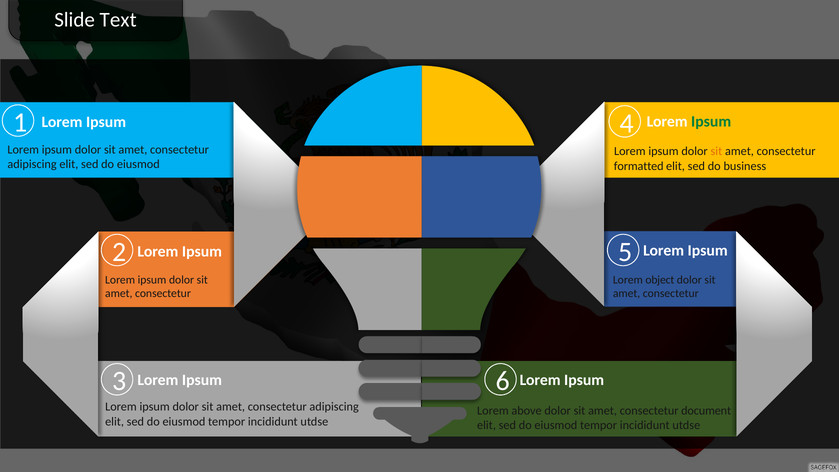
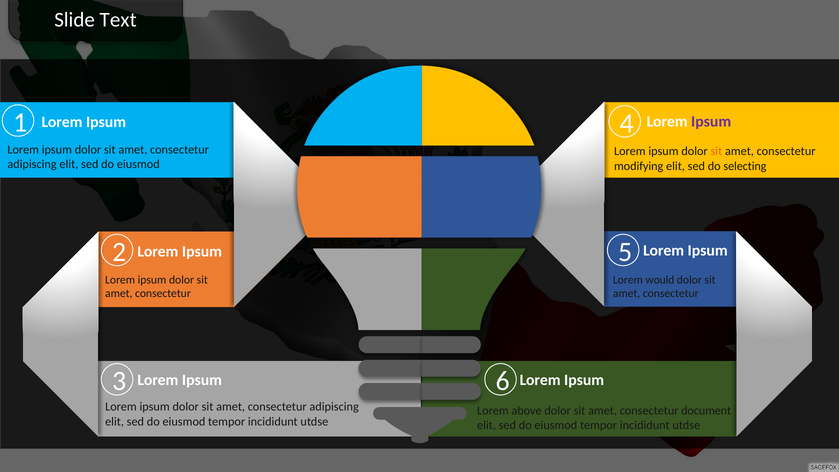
Ipsum at (711, 121) colour: green -> purple
formatted: formatted -> modifying
business: business -> selecting
object: object -> would
